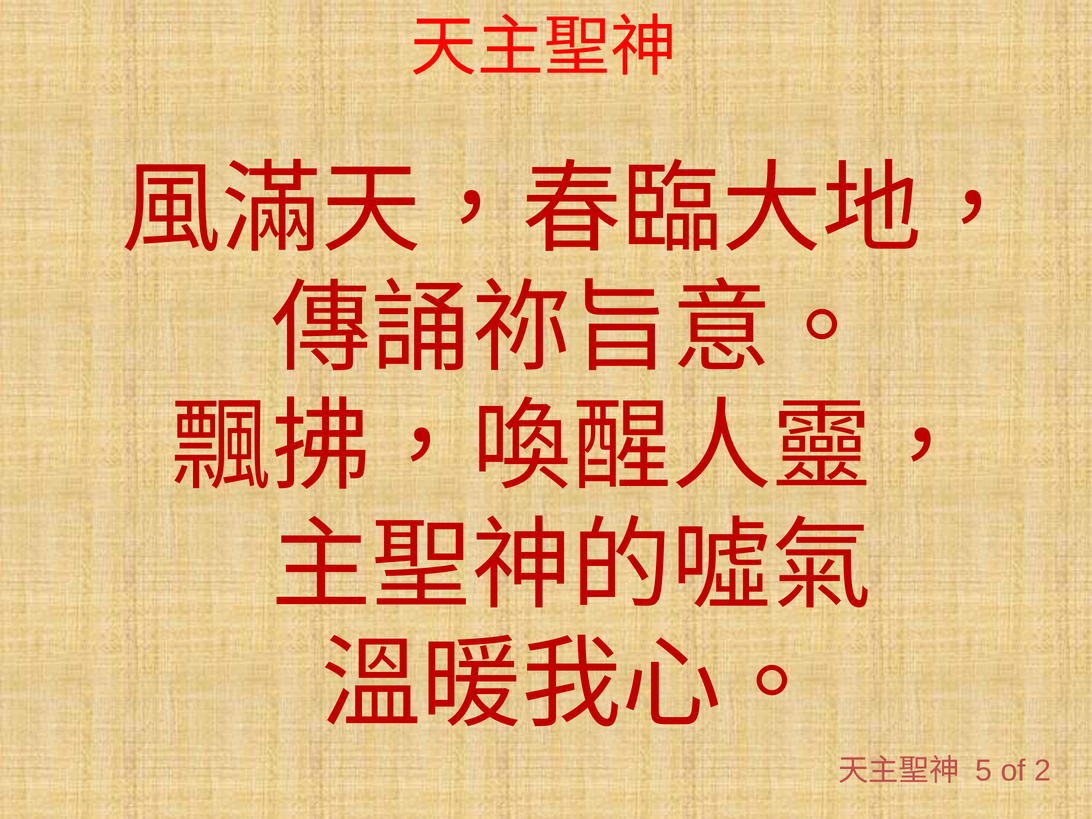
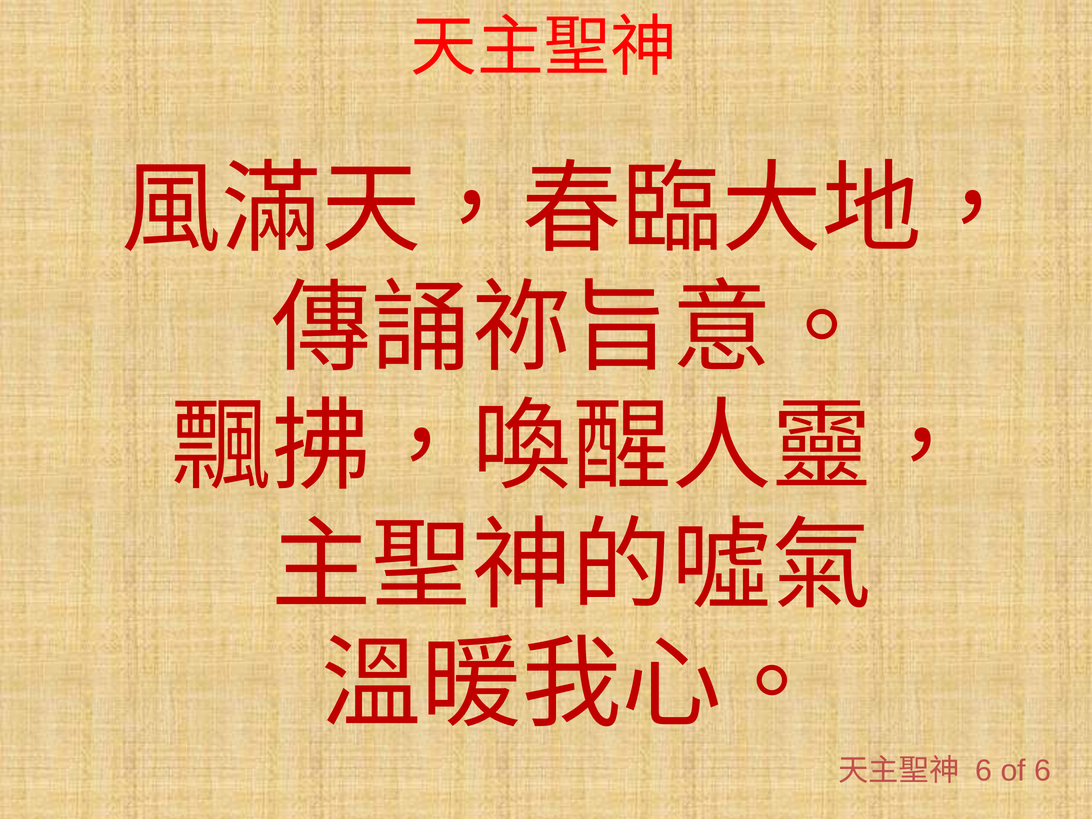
5 at (984, 771): 5 -> 6
of 2: 2 -> 6
